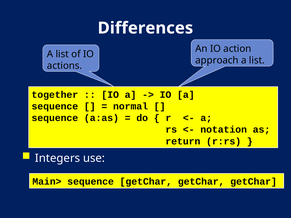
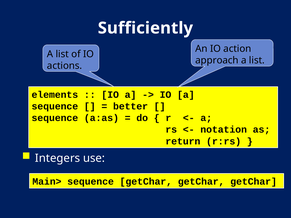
Differences: Differences -> Sufficiently
together: together -> elements
normal: normal -> better
